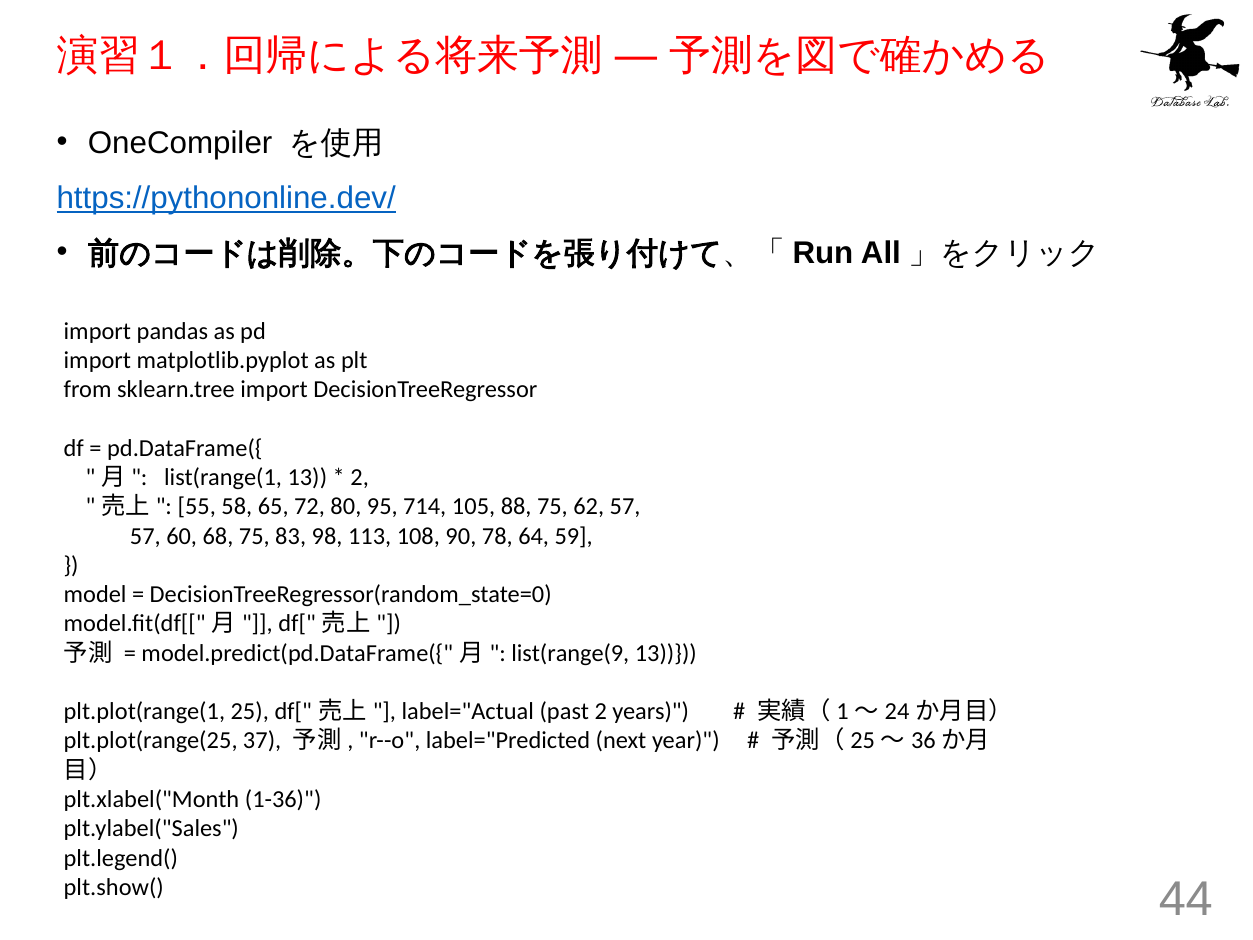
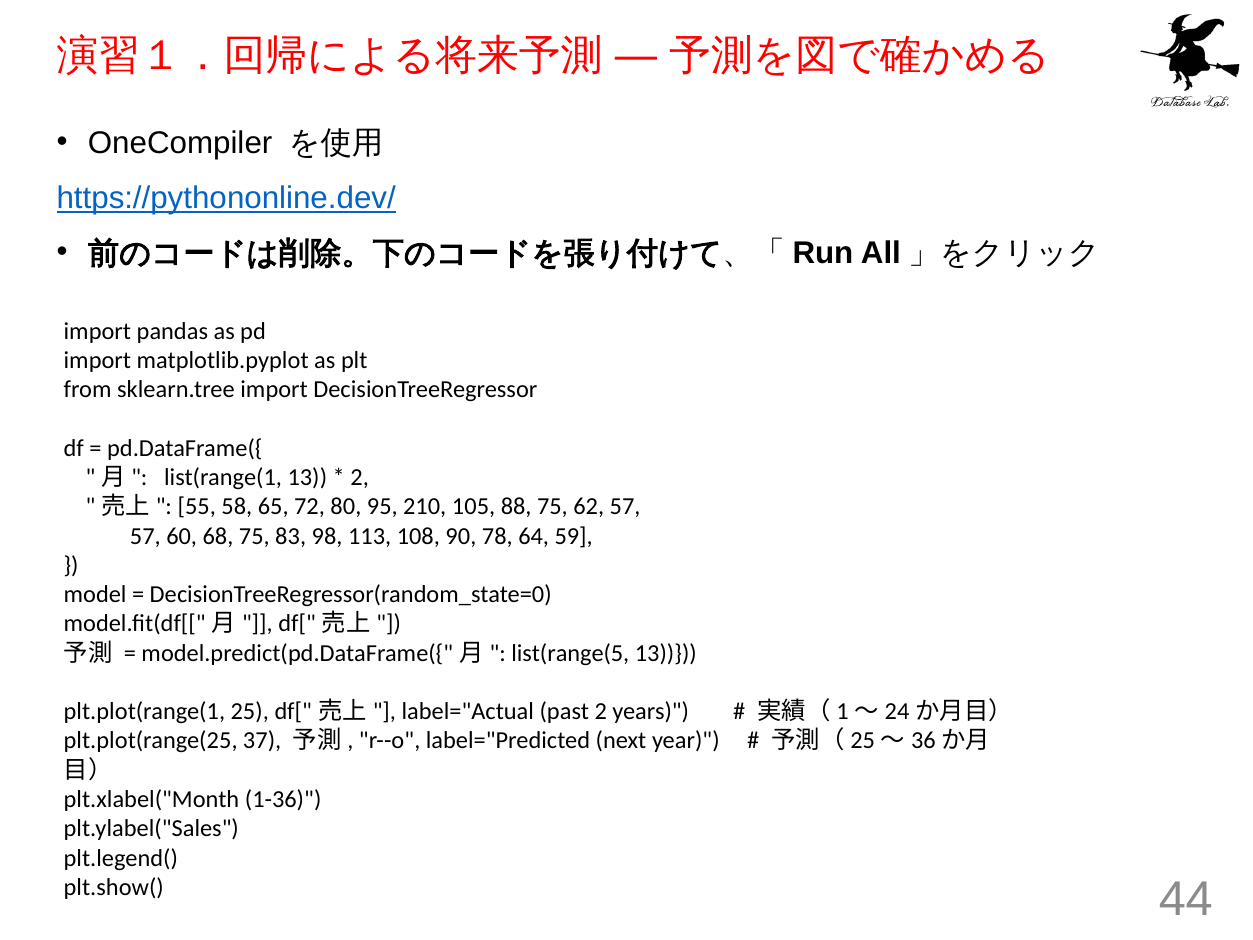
714: 714 -> 210
list(range(9: list(range(9 -> list(range(5
